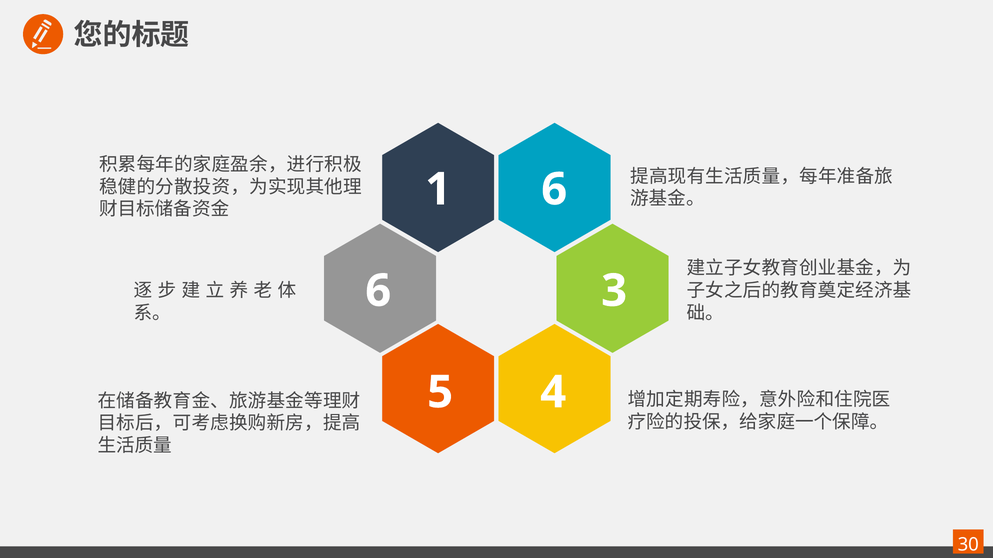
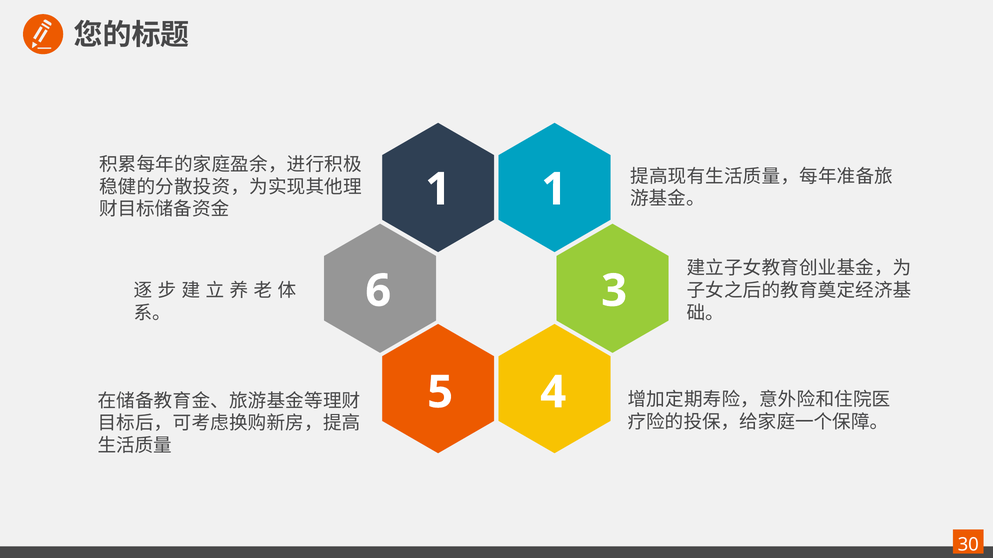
1 6: 6 -> 1
